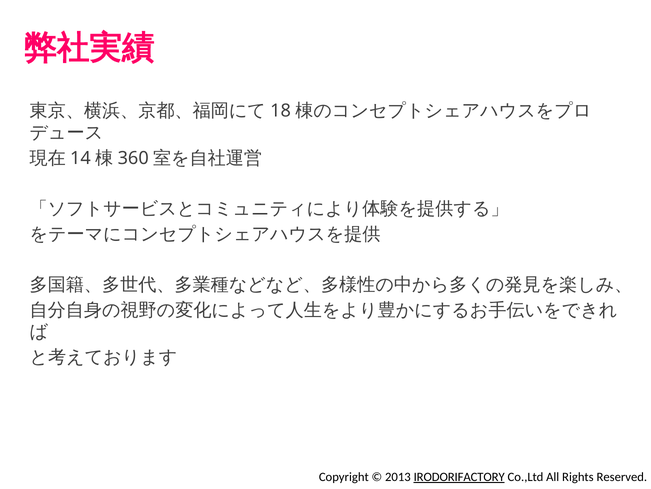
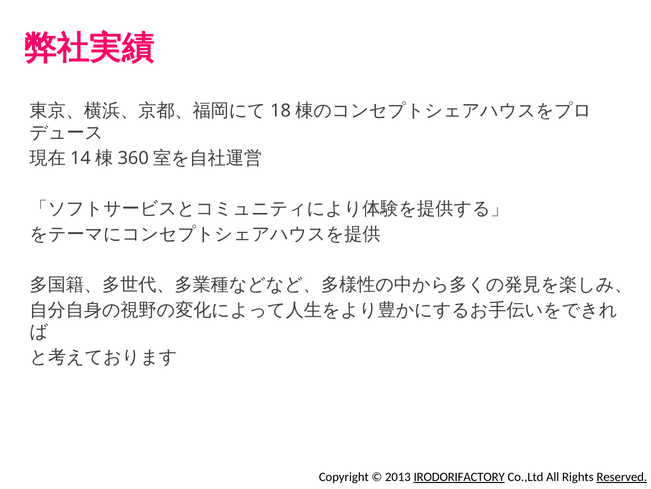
Reserved underline: none -> present
